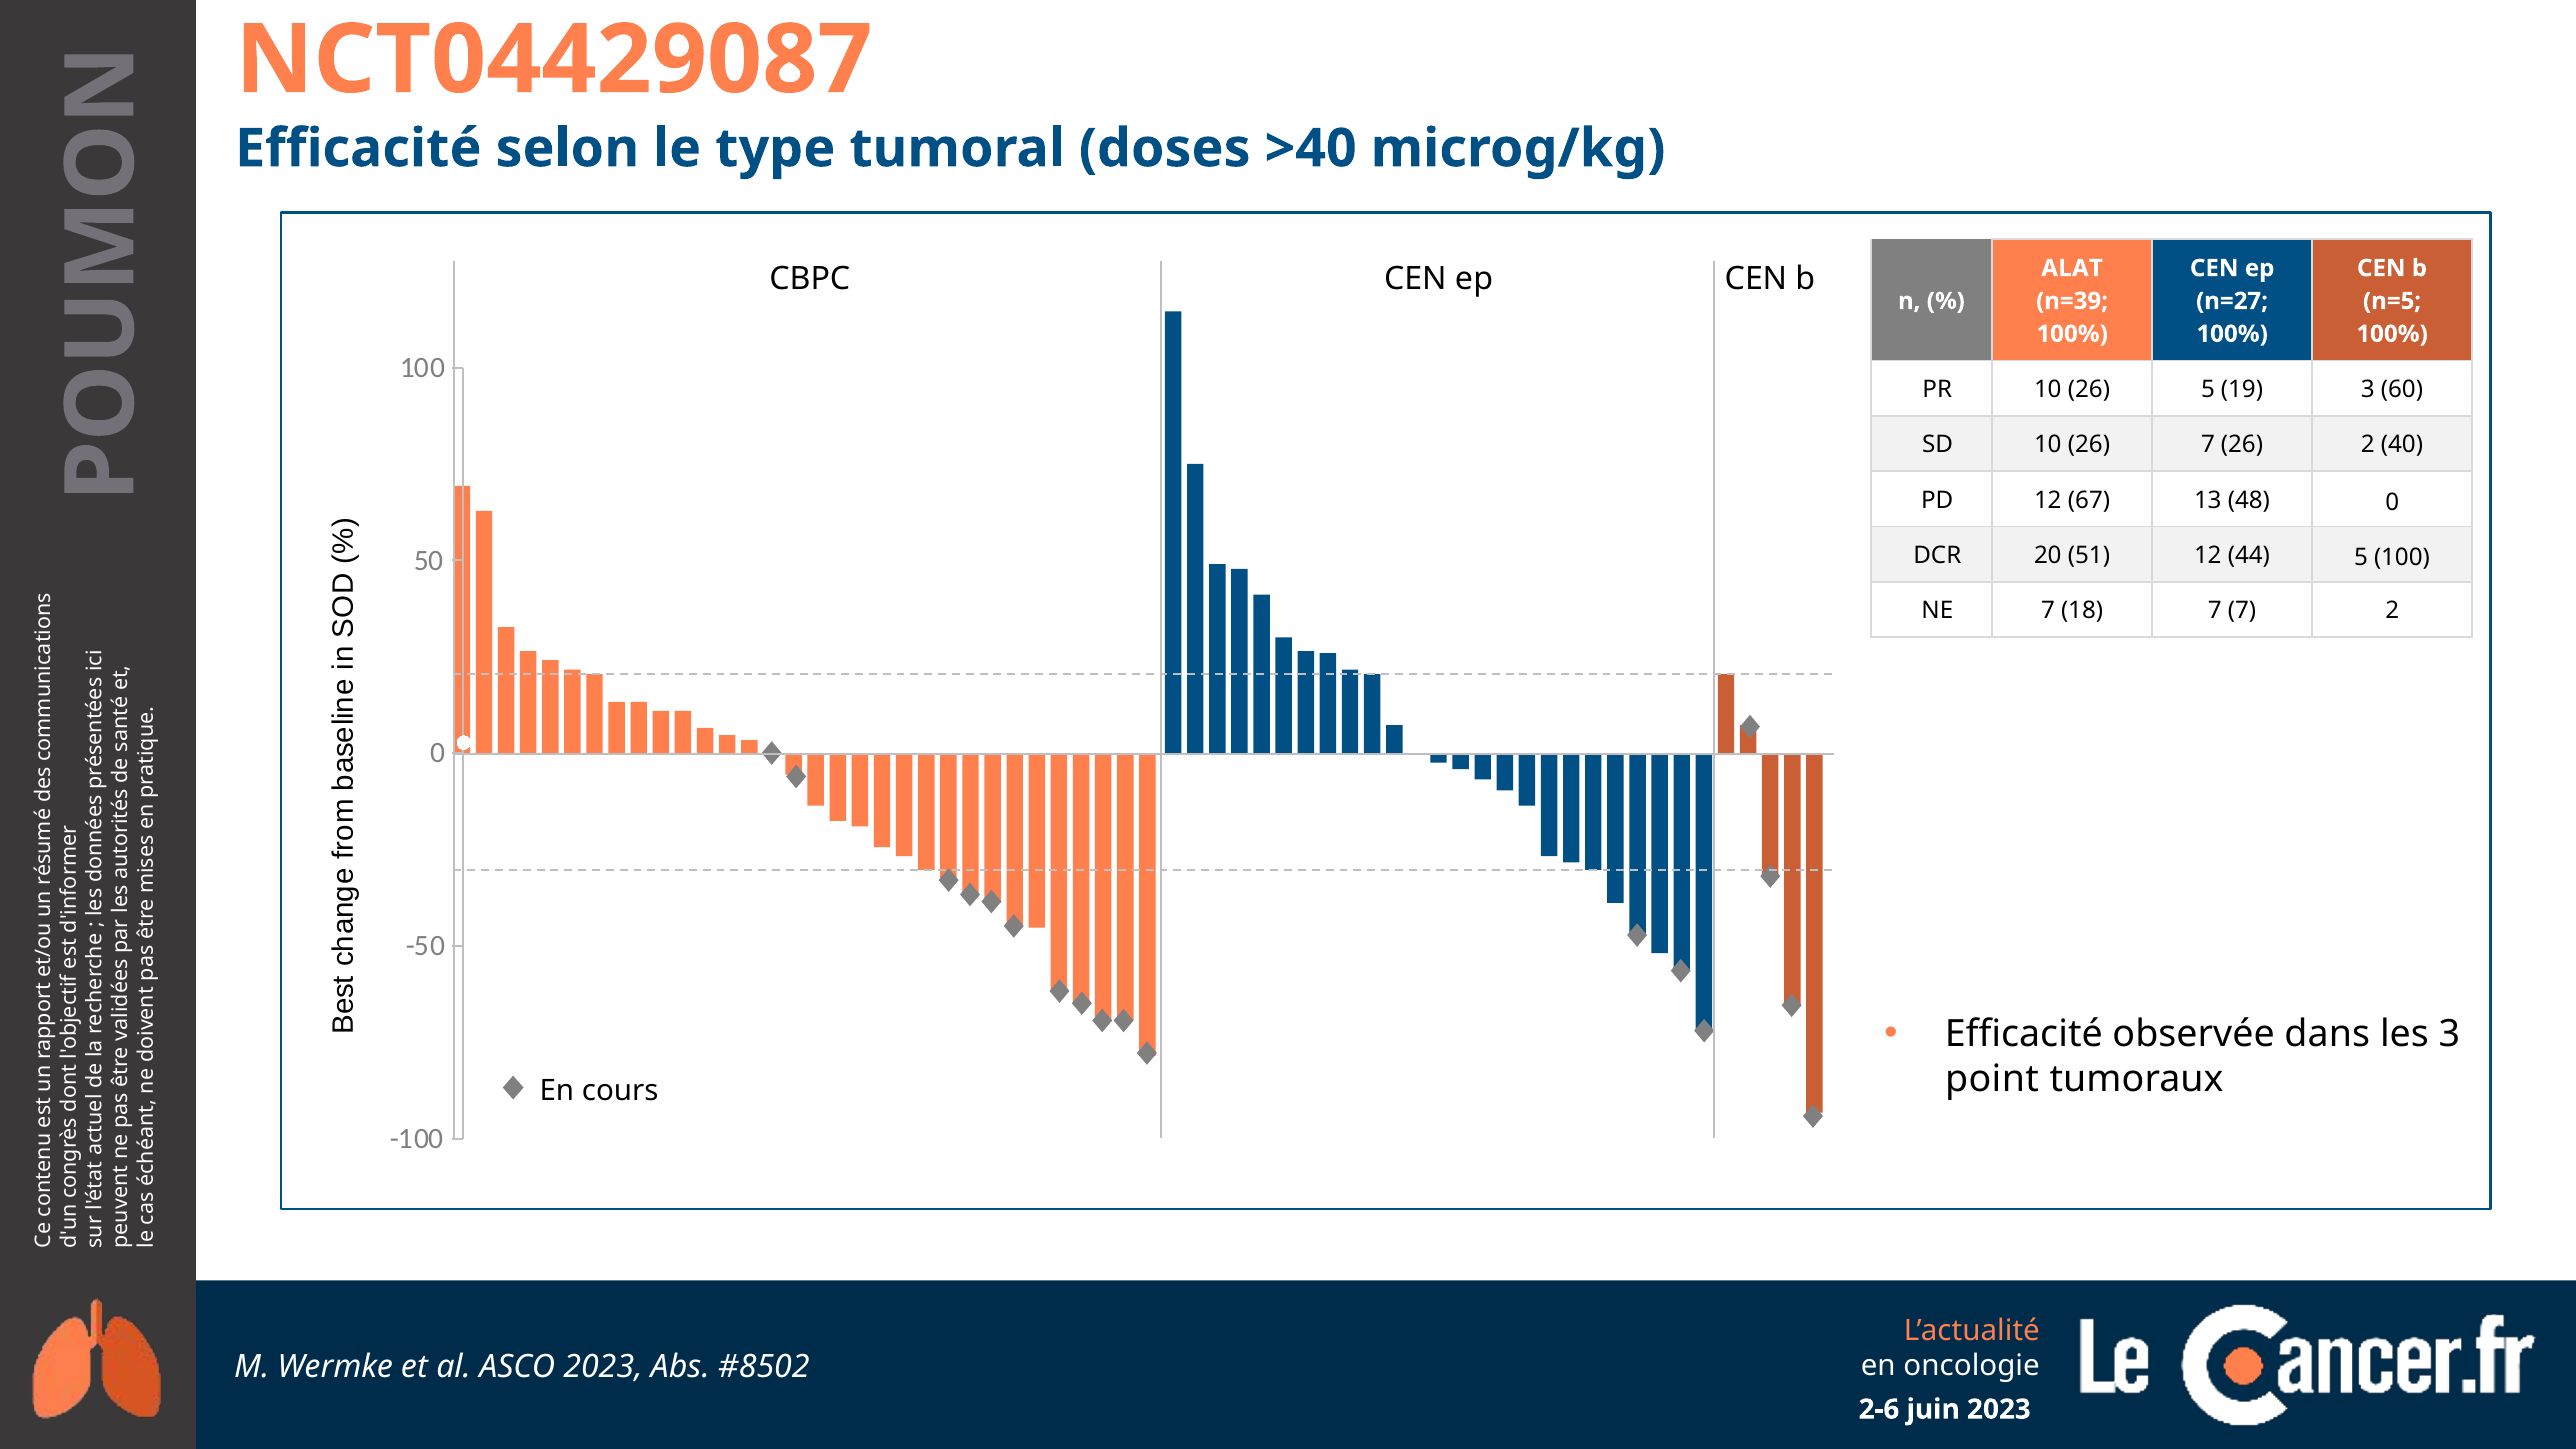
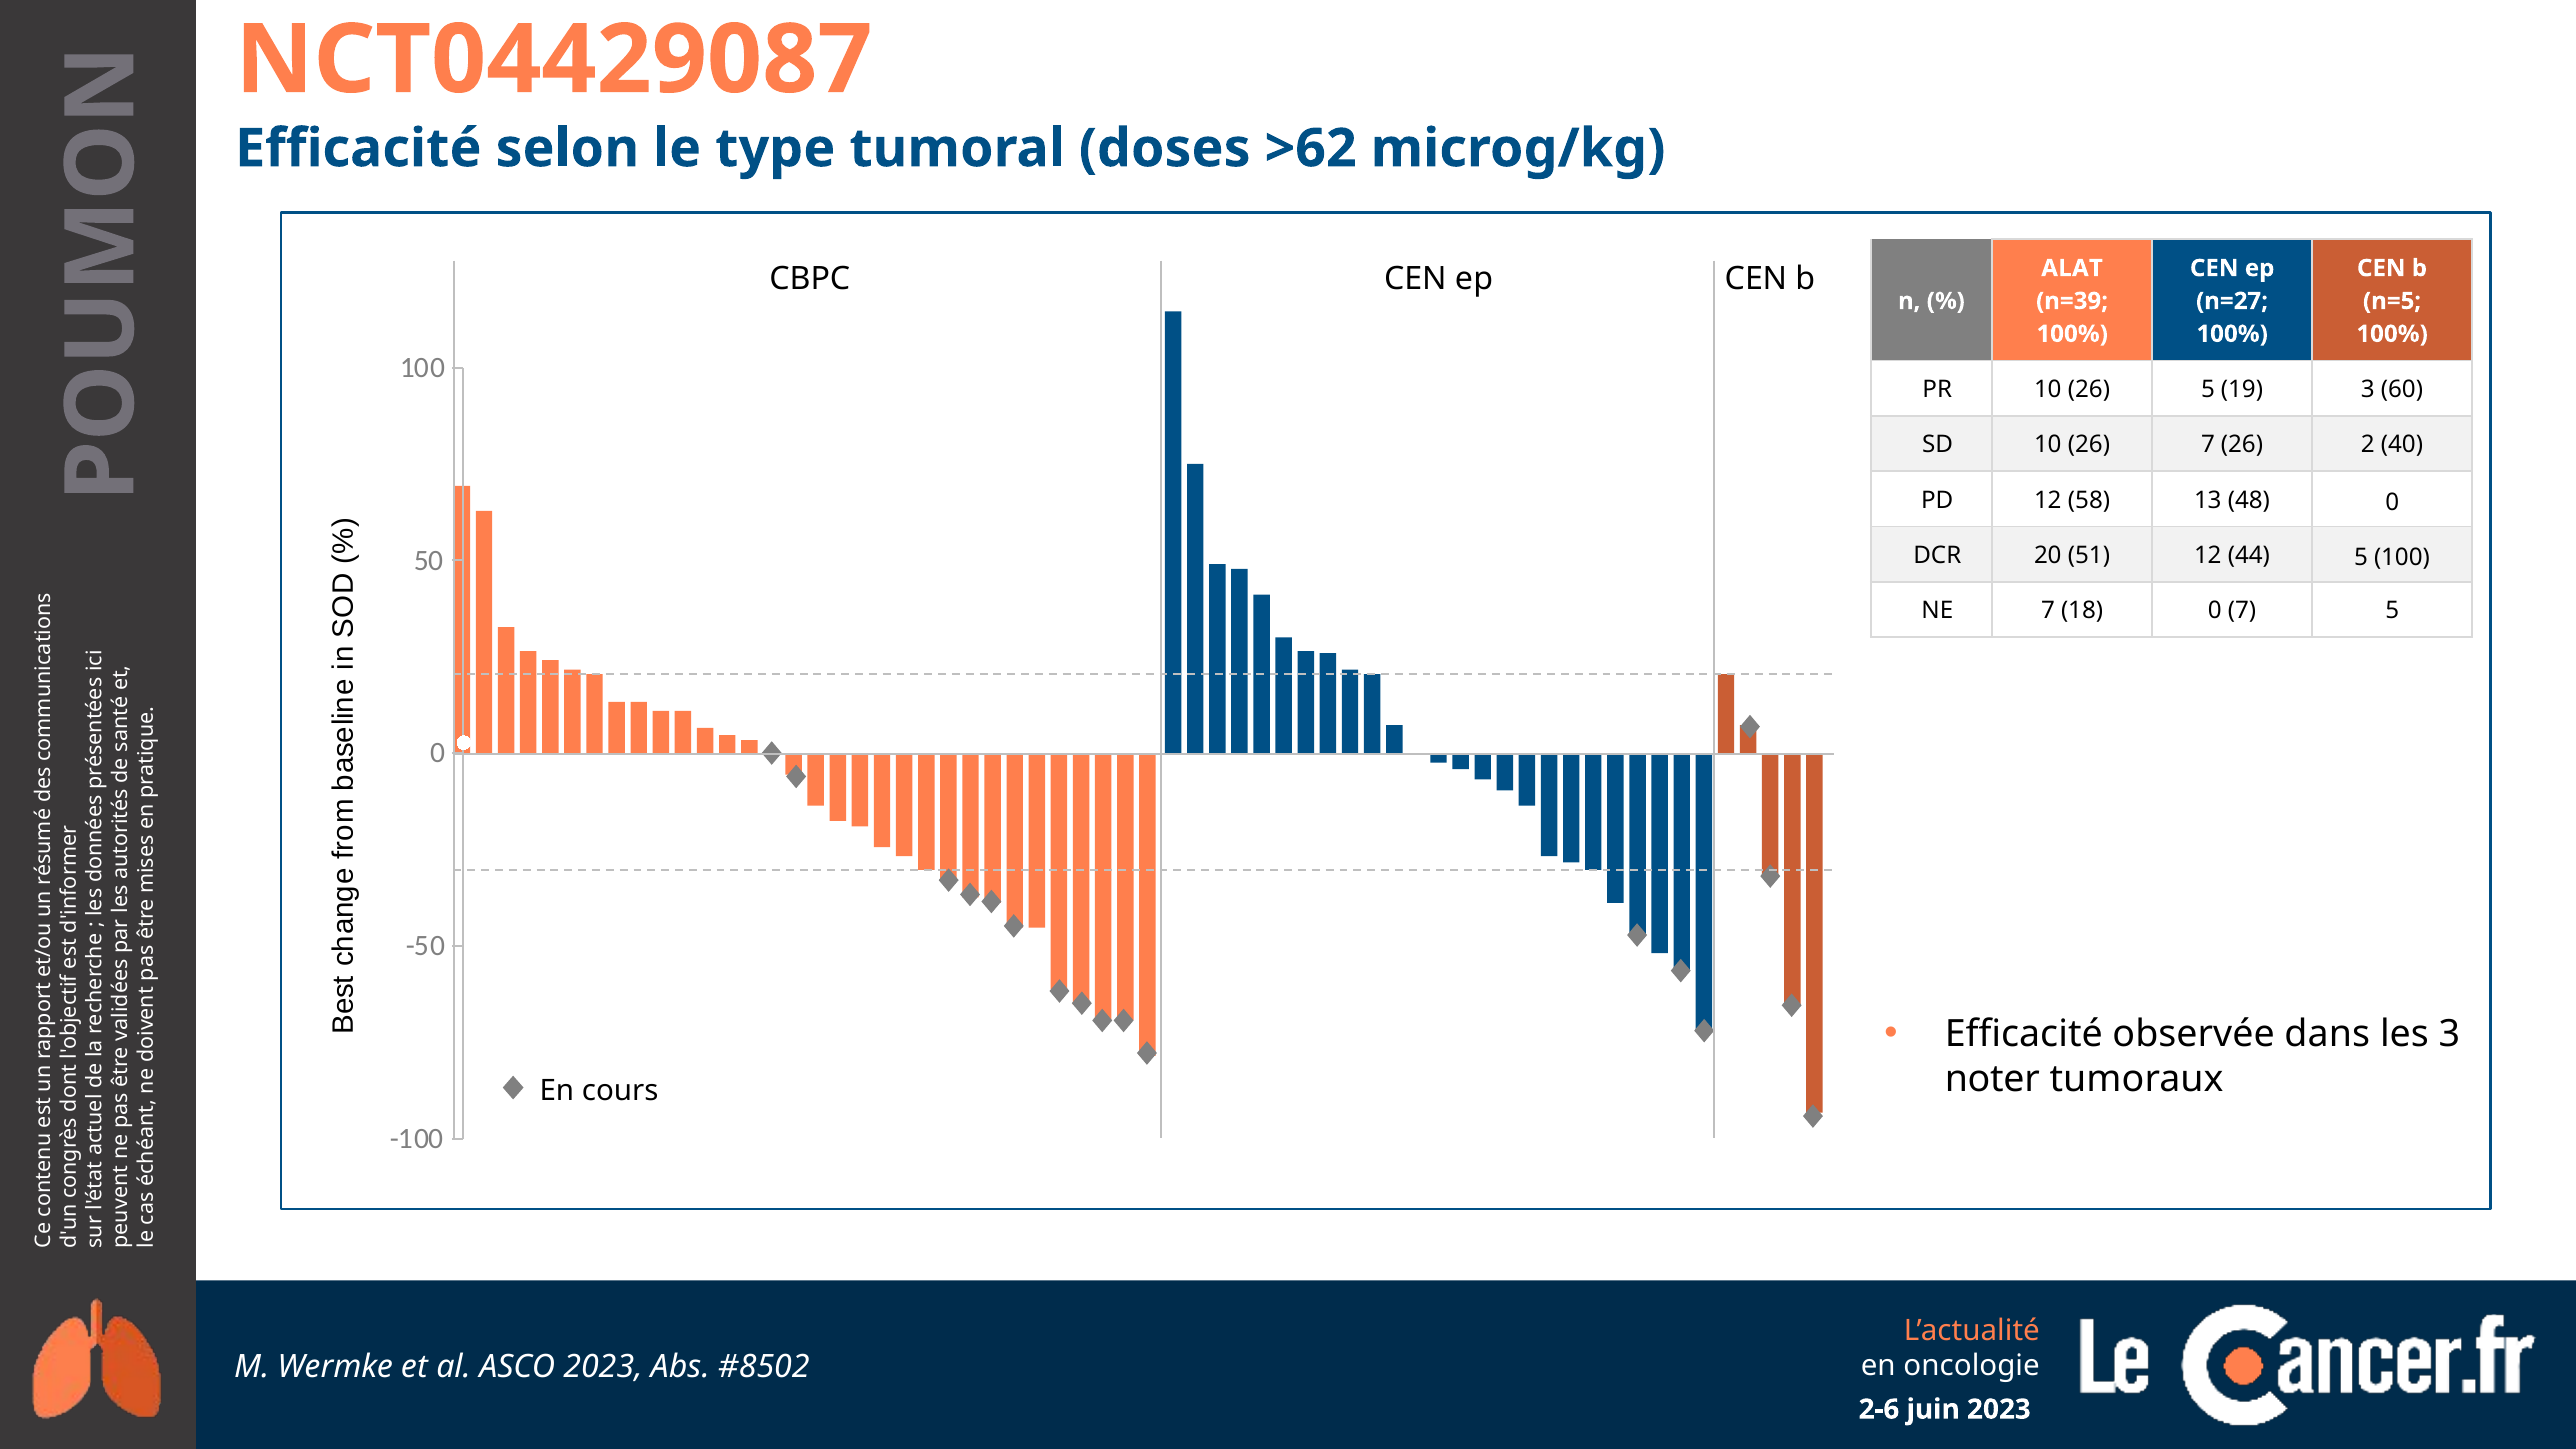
>40: >40 -> >62
67: 67 -> 58
18 7: 7 -> 0
7 2: 2 -> 5
point: point -> noter
